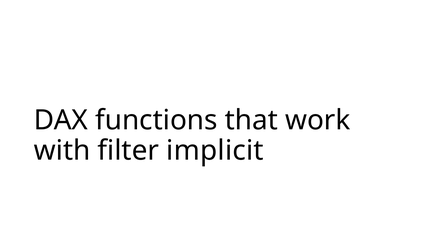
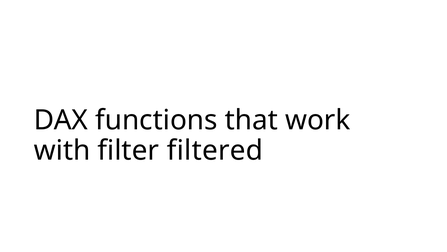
implicit: implicit -> filtered
